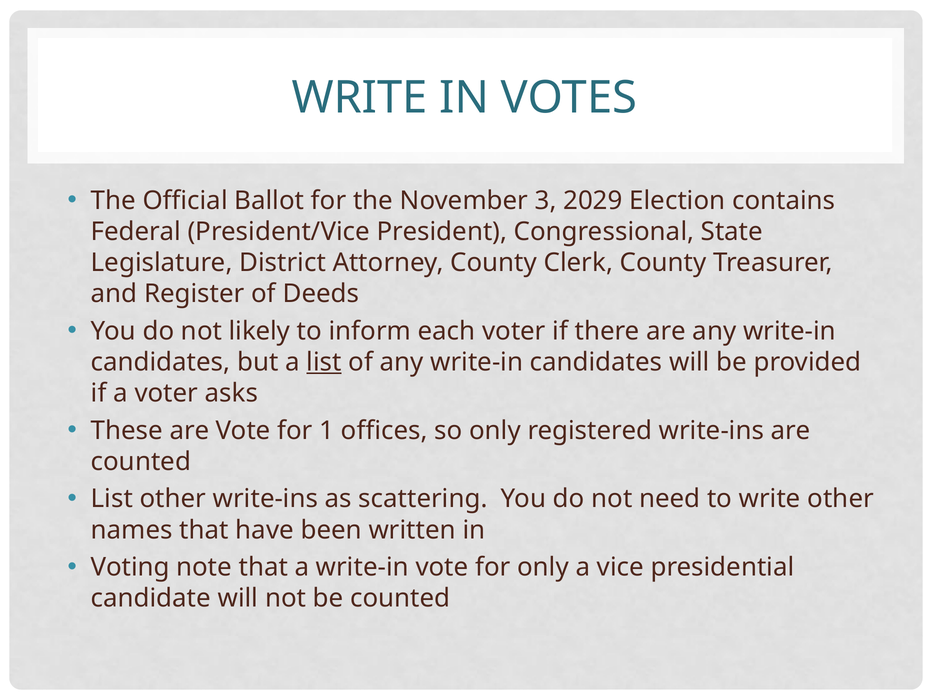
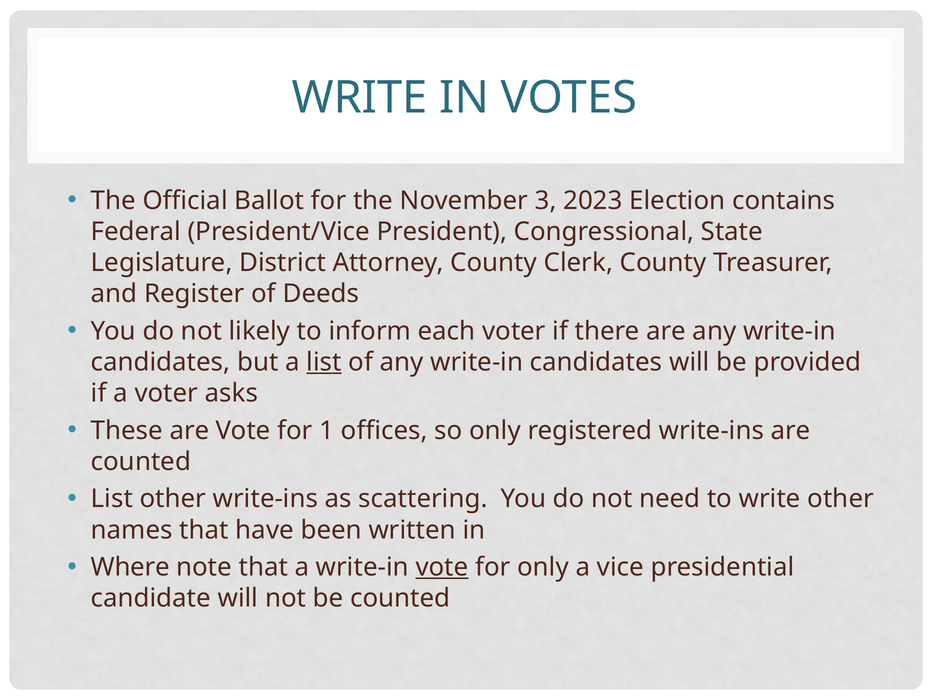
2029: 2029 -> 2023
Voting: Voting -> Where
vote at (442, 567) underline: none -> present
